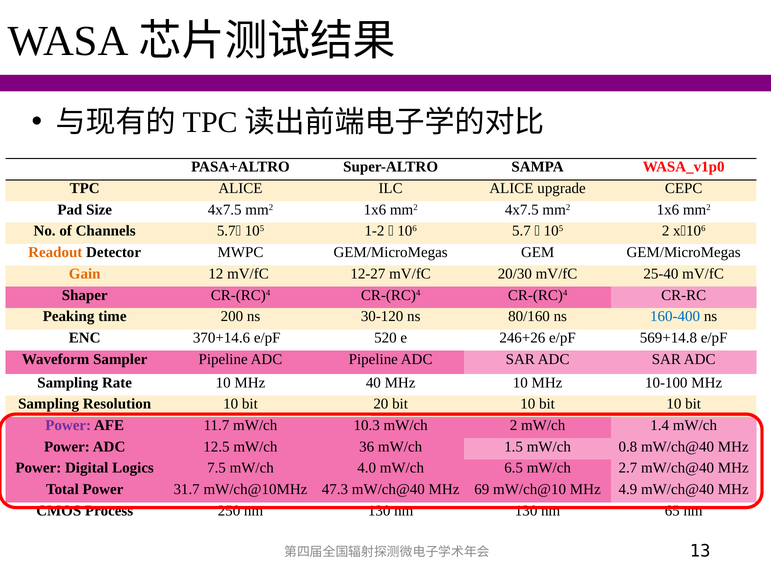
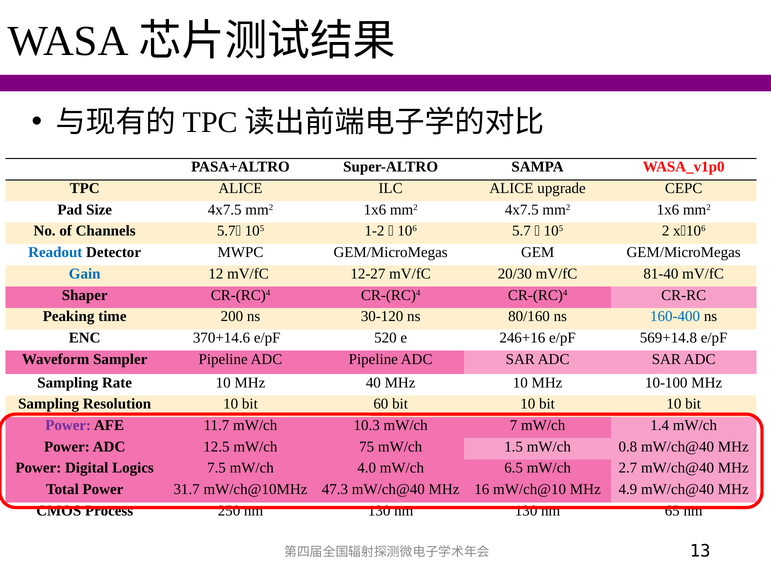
Readout colour: orange -> blue
Gain colour: orange -> blue
25-40: 25-40 -> 81-40
246+26: 246+26 -> 246+16
20: 20 -> 60
mW/ch 2: 2 -> 7
36: 36 -> 75
69: 69 -> 16
